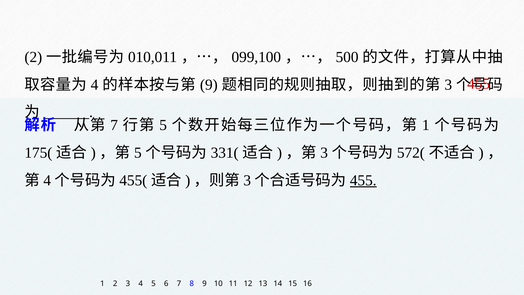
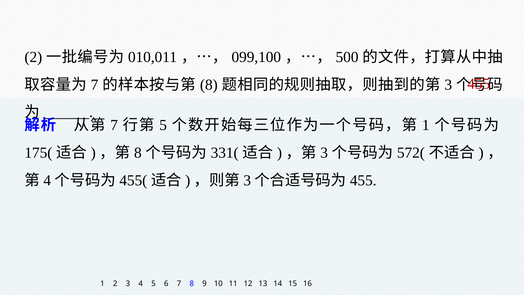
4 at (95, 85): 4 -> 7
9 at (209, 85): 9 -> 8
5 at (138, 153): 5 -> 8
455 at (363, 180) underline: present -> none
